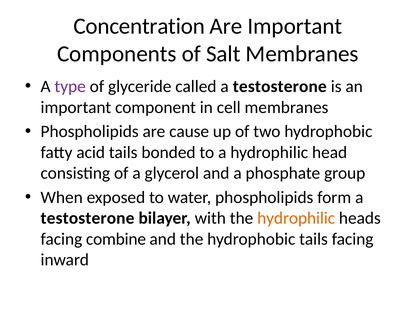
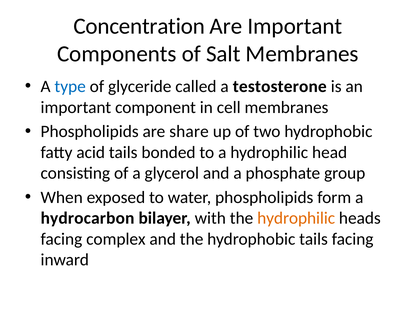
type colour: purple -> blue
cause: cause -> share
testosterone at (87, 218): testosterone -> hydrocarbon
combine: combine -> complex
